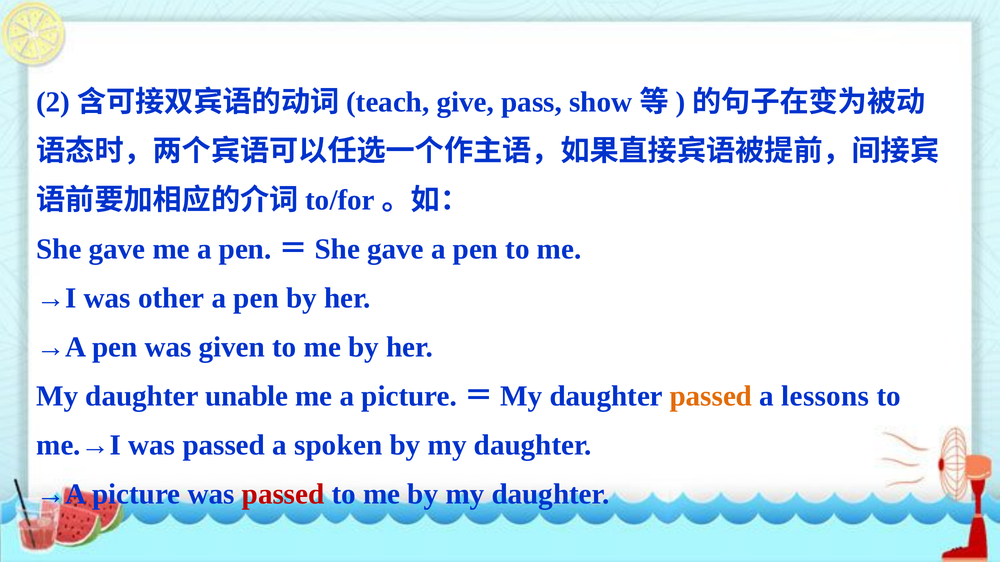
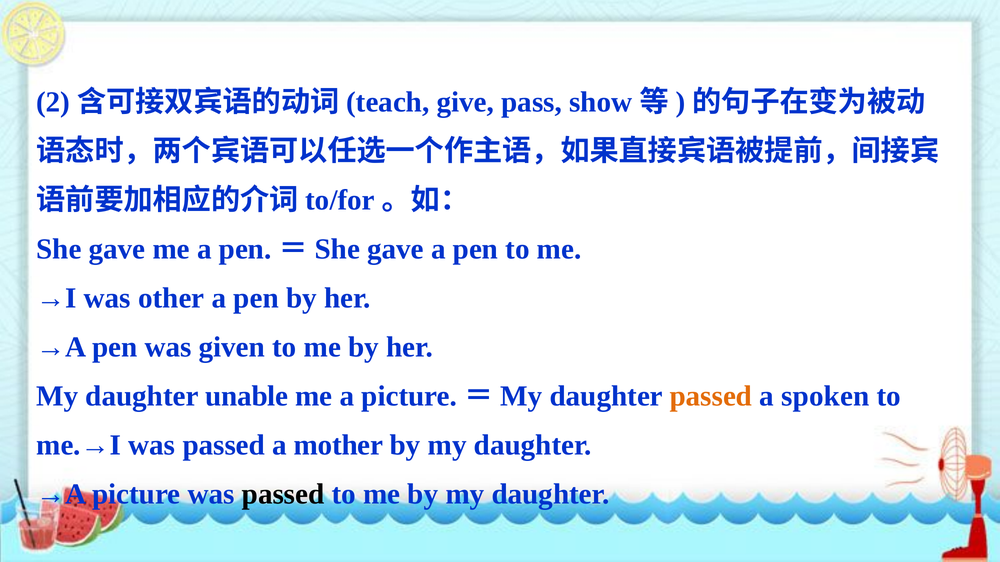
lessons: lessons -> spoken
spoken: spoken -> mother
passed at (283, 495) colour: red -> black
